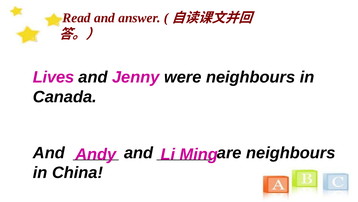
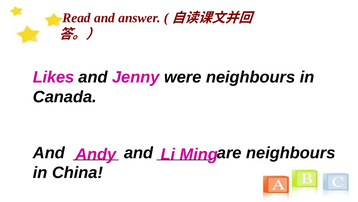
Lives: Lives -> Likes
